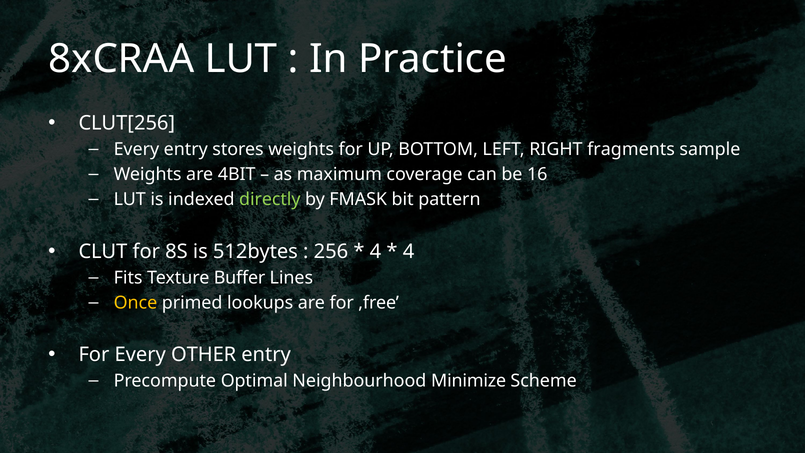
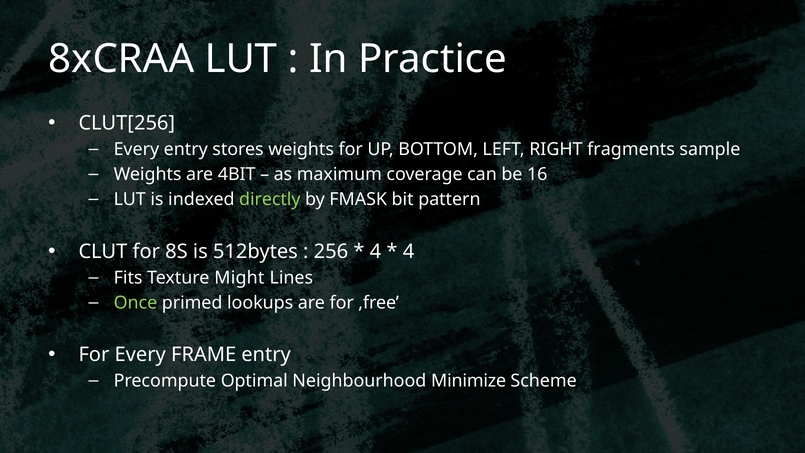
Buffer: Buffer -> Might
Once colour: yellow -> light green
OTHER: OTHER -> FRAME
